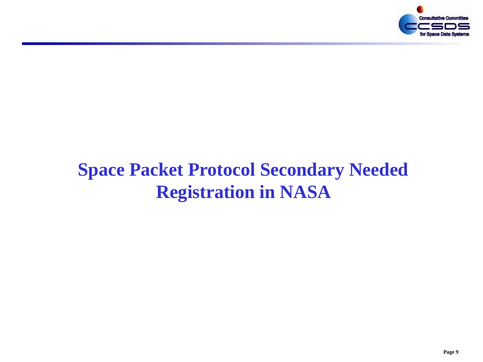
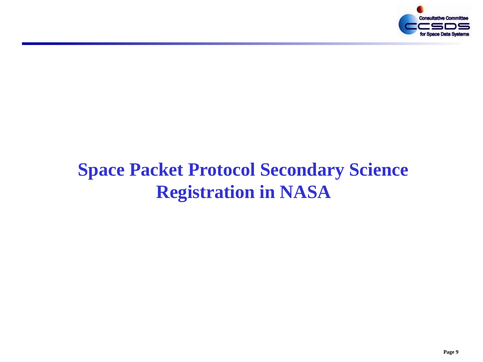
Needed: Needed -> Science
